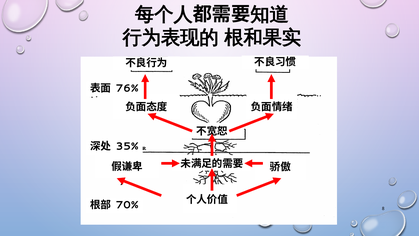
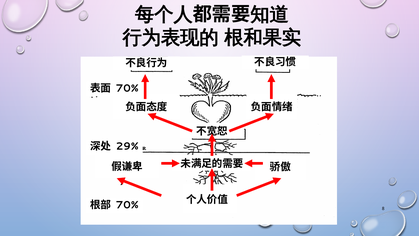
76% at (127, 88): 76% -> 70%
35%: 35% -> 29%
